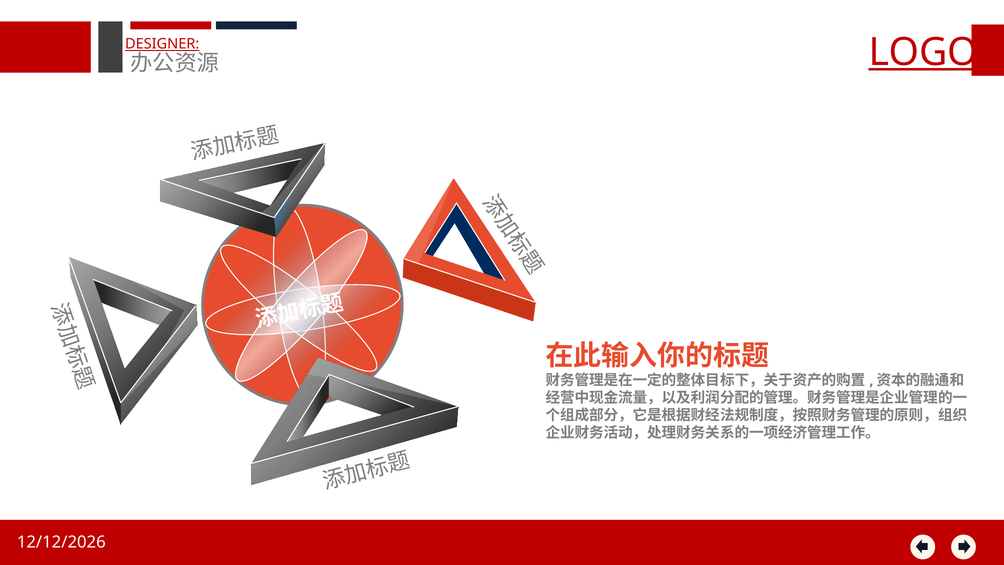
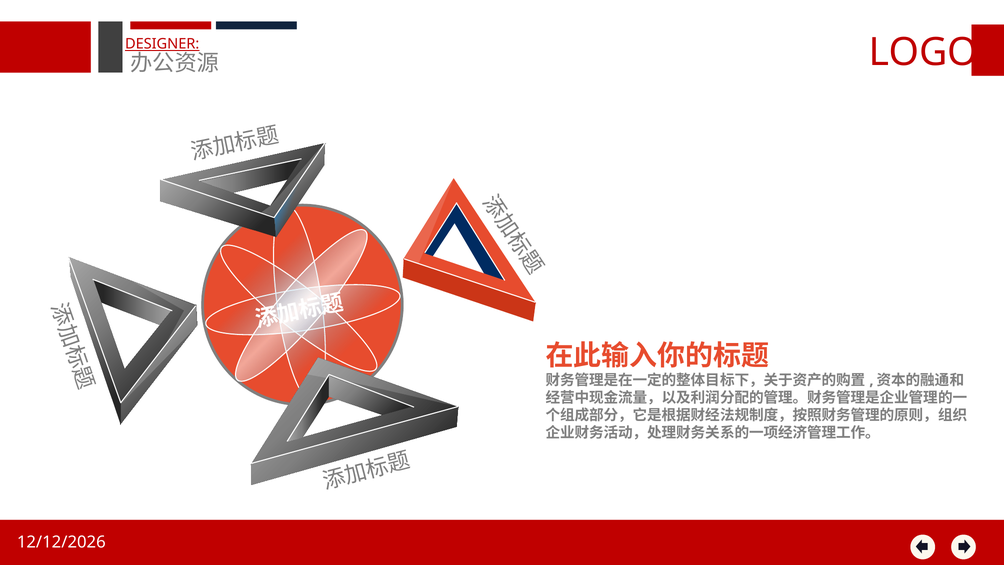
LOGO underline: present -> none
